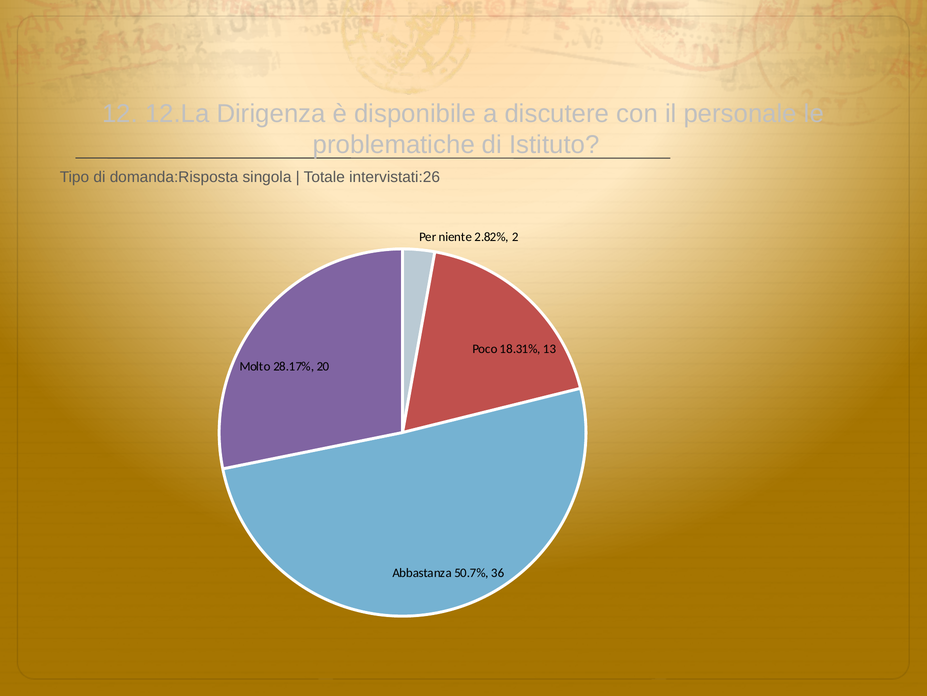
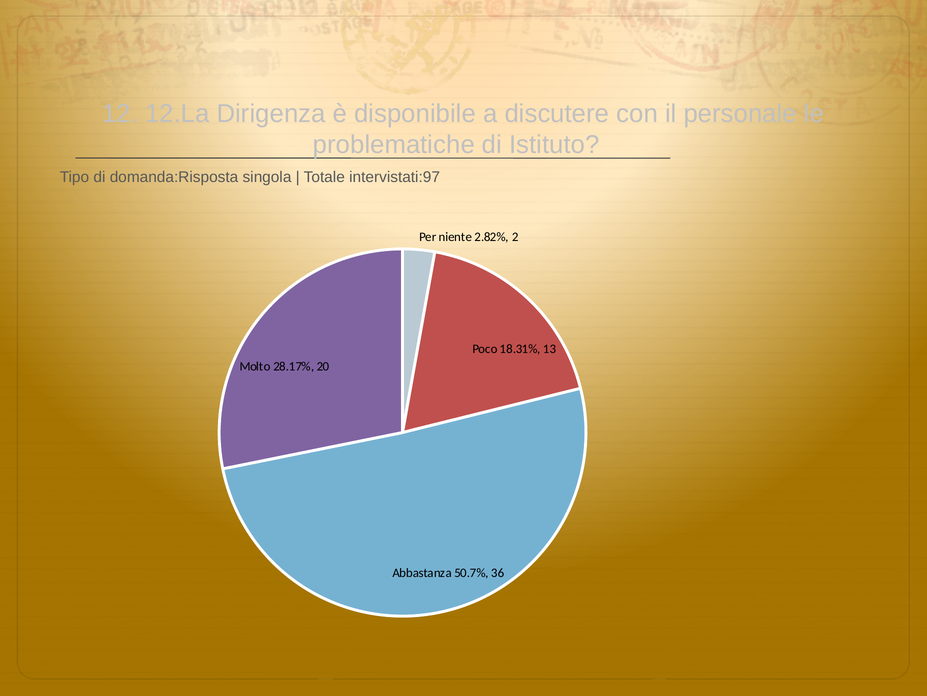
intervistati:26: intervistati:26 -> intervistati:97
